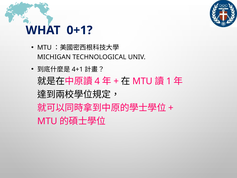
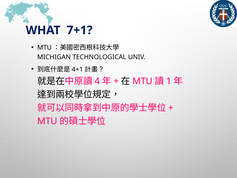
0+1: 0+1 -> 7+1
